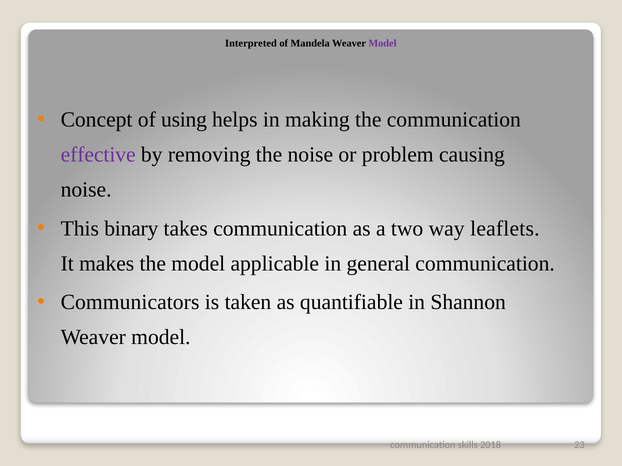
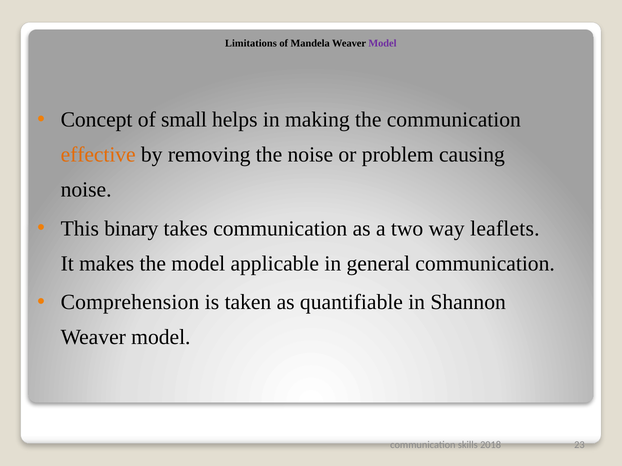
Interpreted: Interpreted -> Limitations
using: using -> small
effective colour: purple -> orange
Communicators: Communicators -> Comprehension
